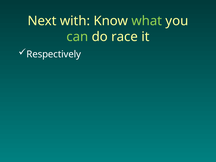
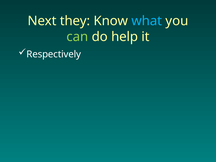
with: with -> they
what colour: light green -> light blue
race: race -> help
